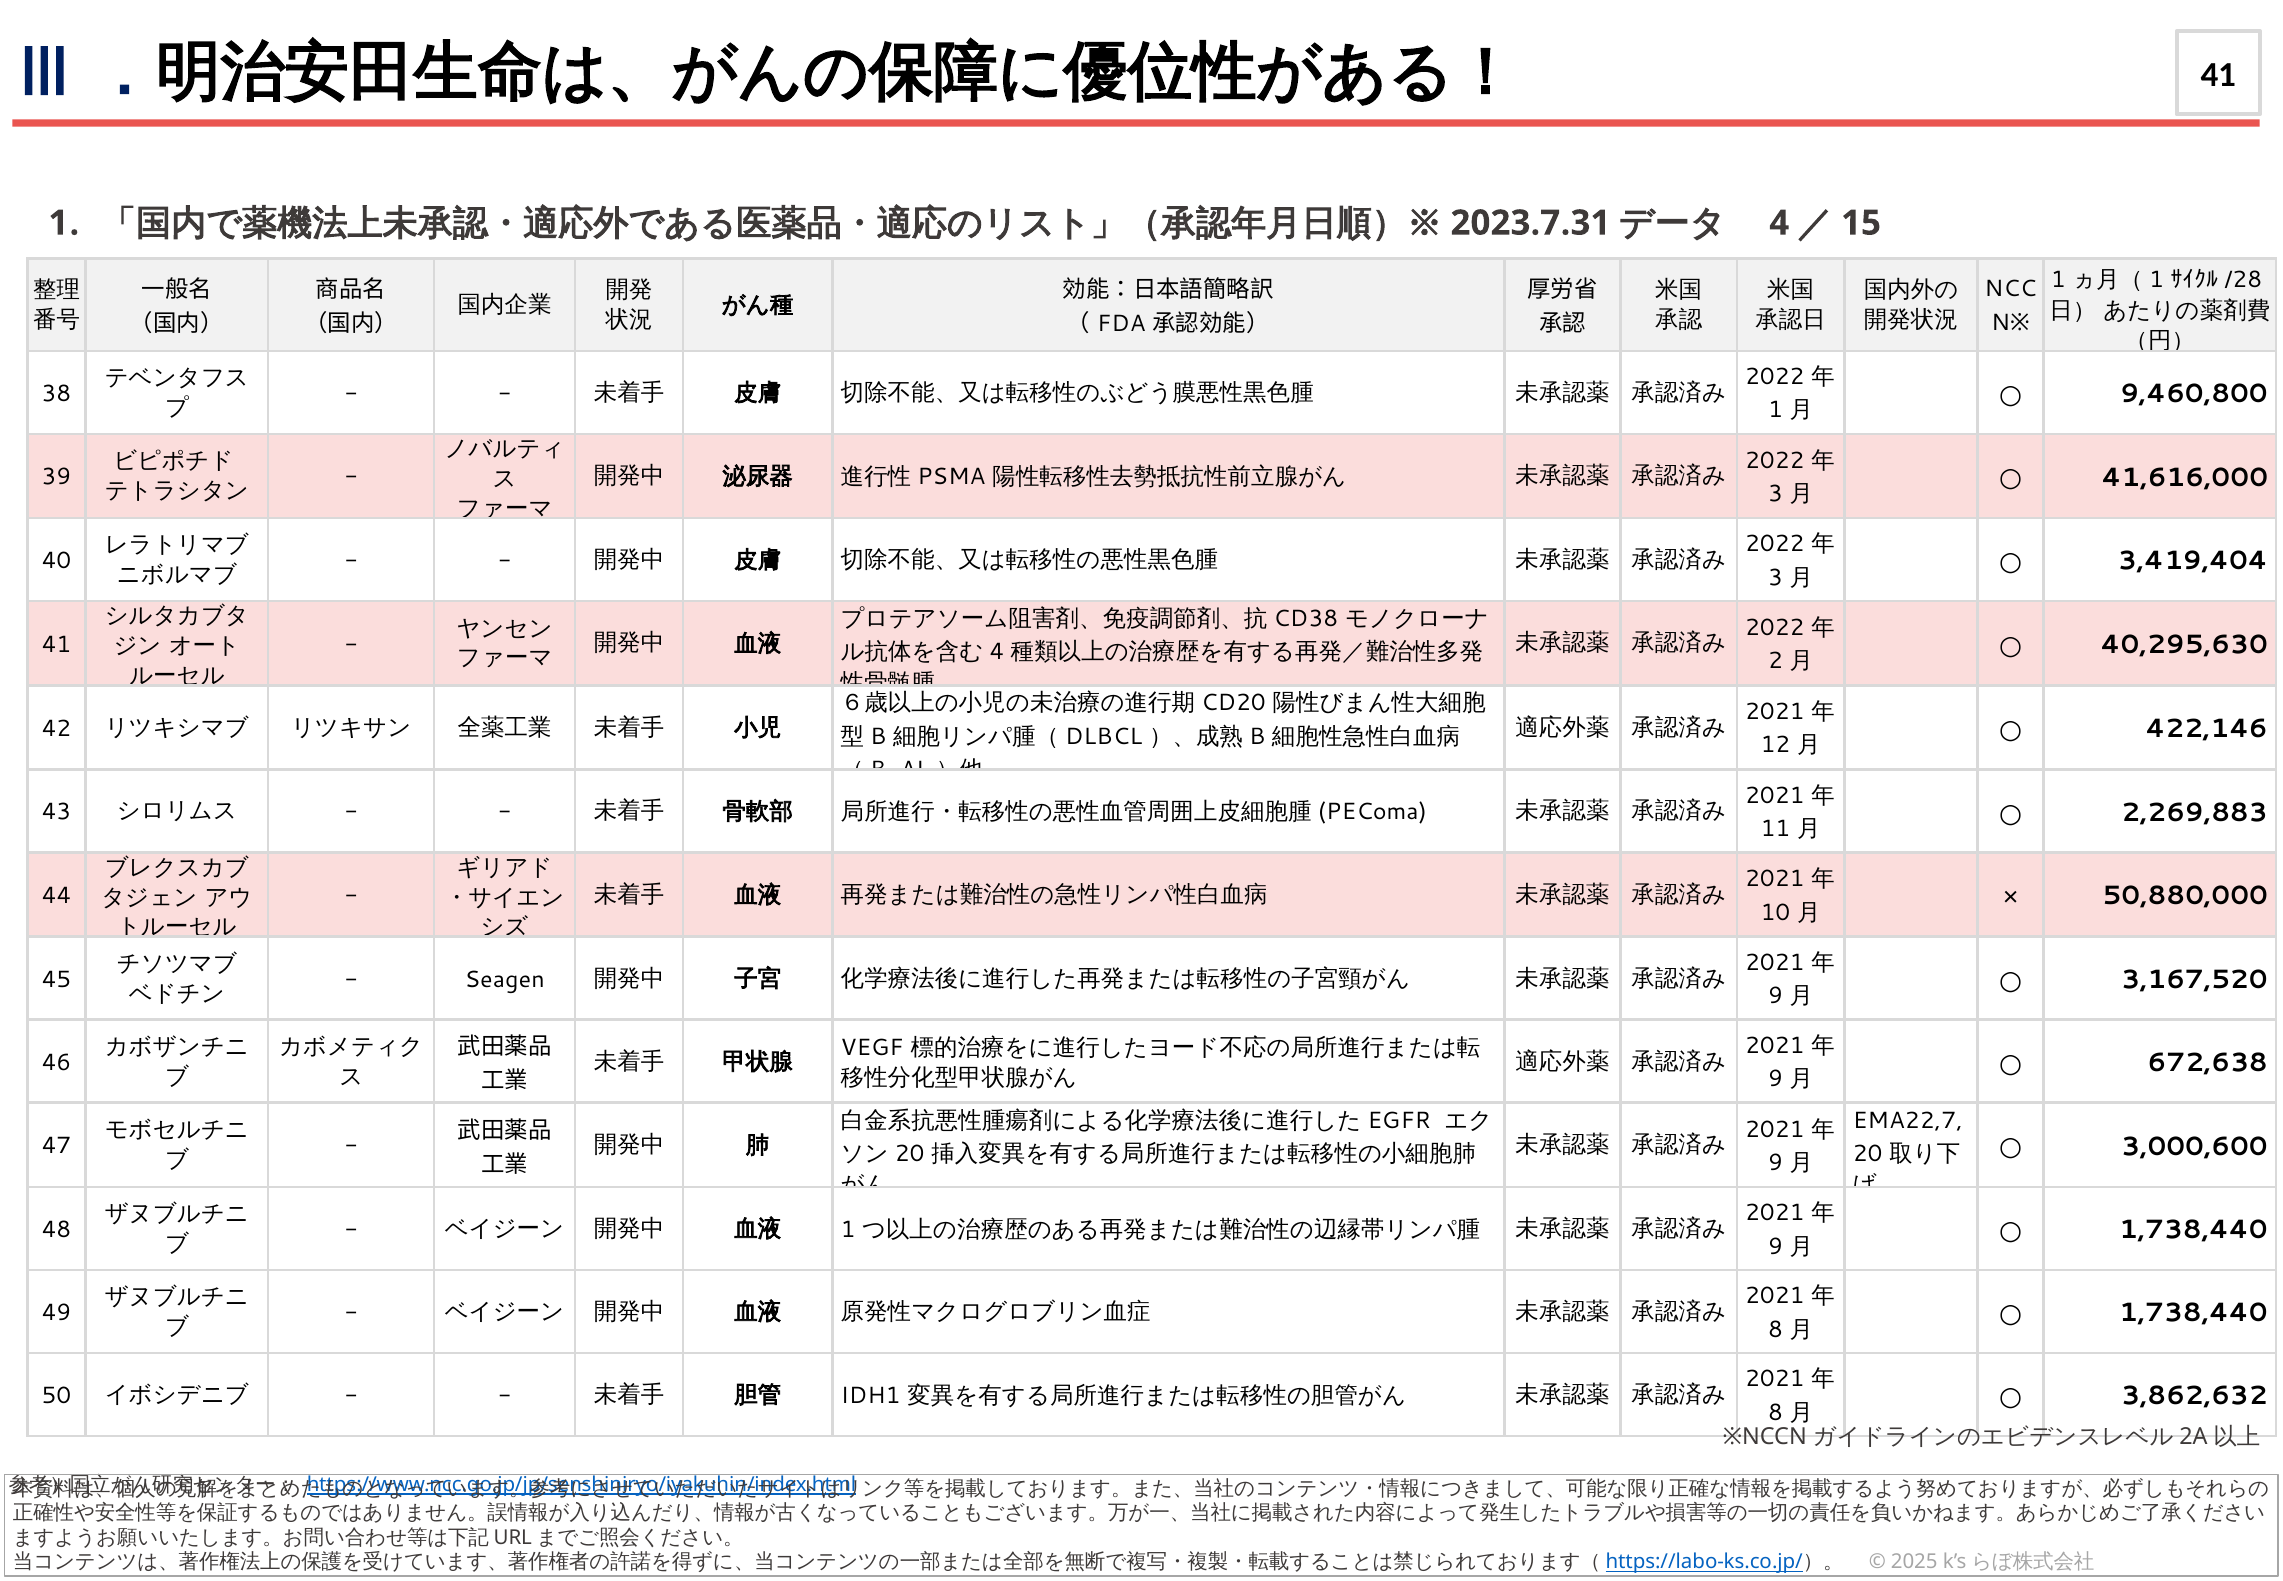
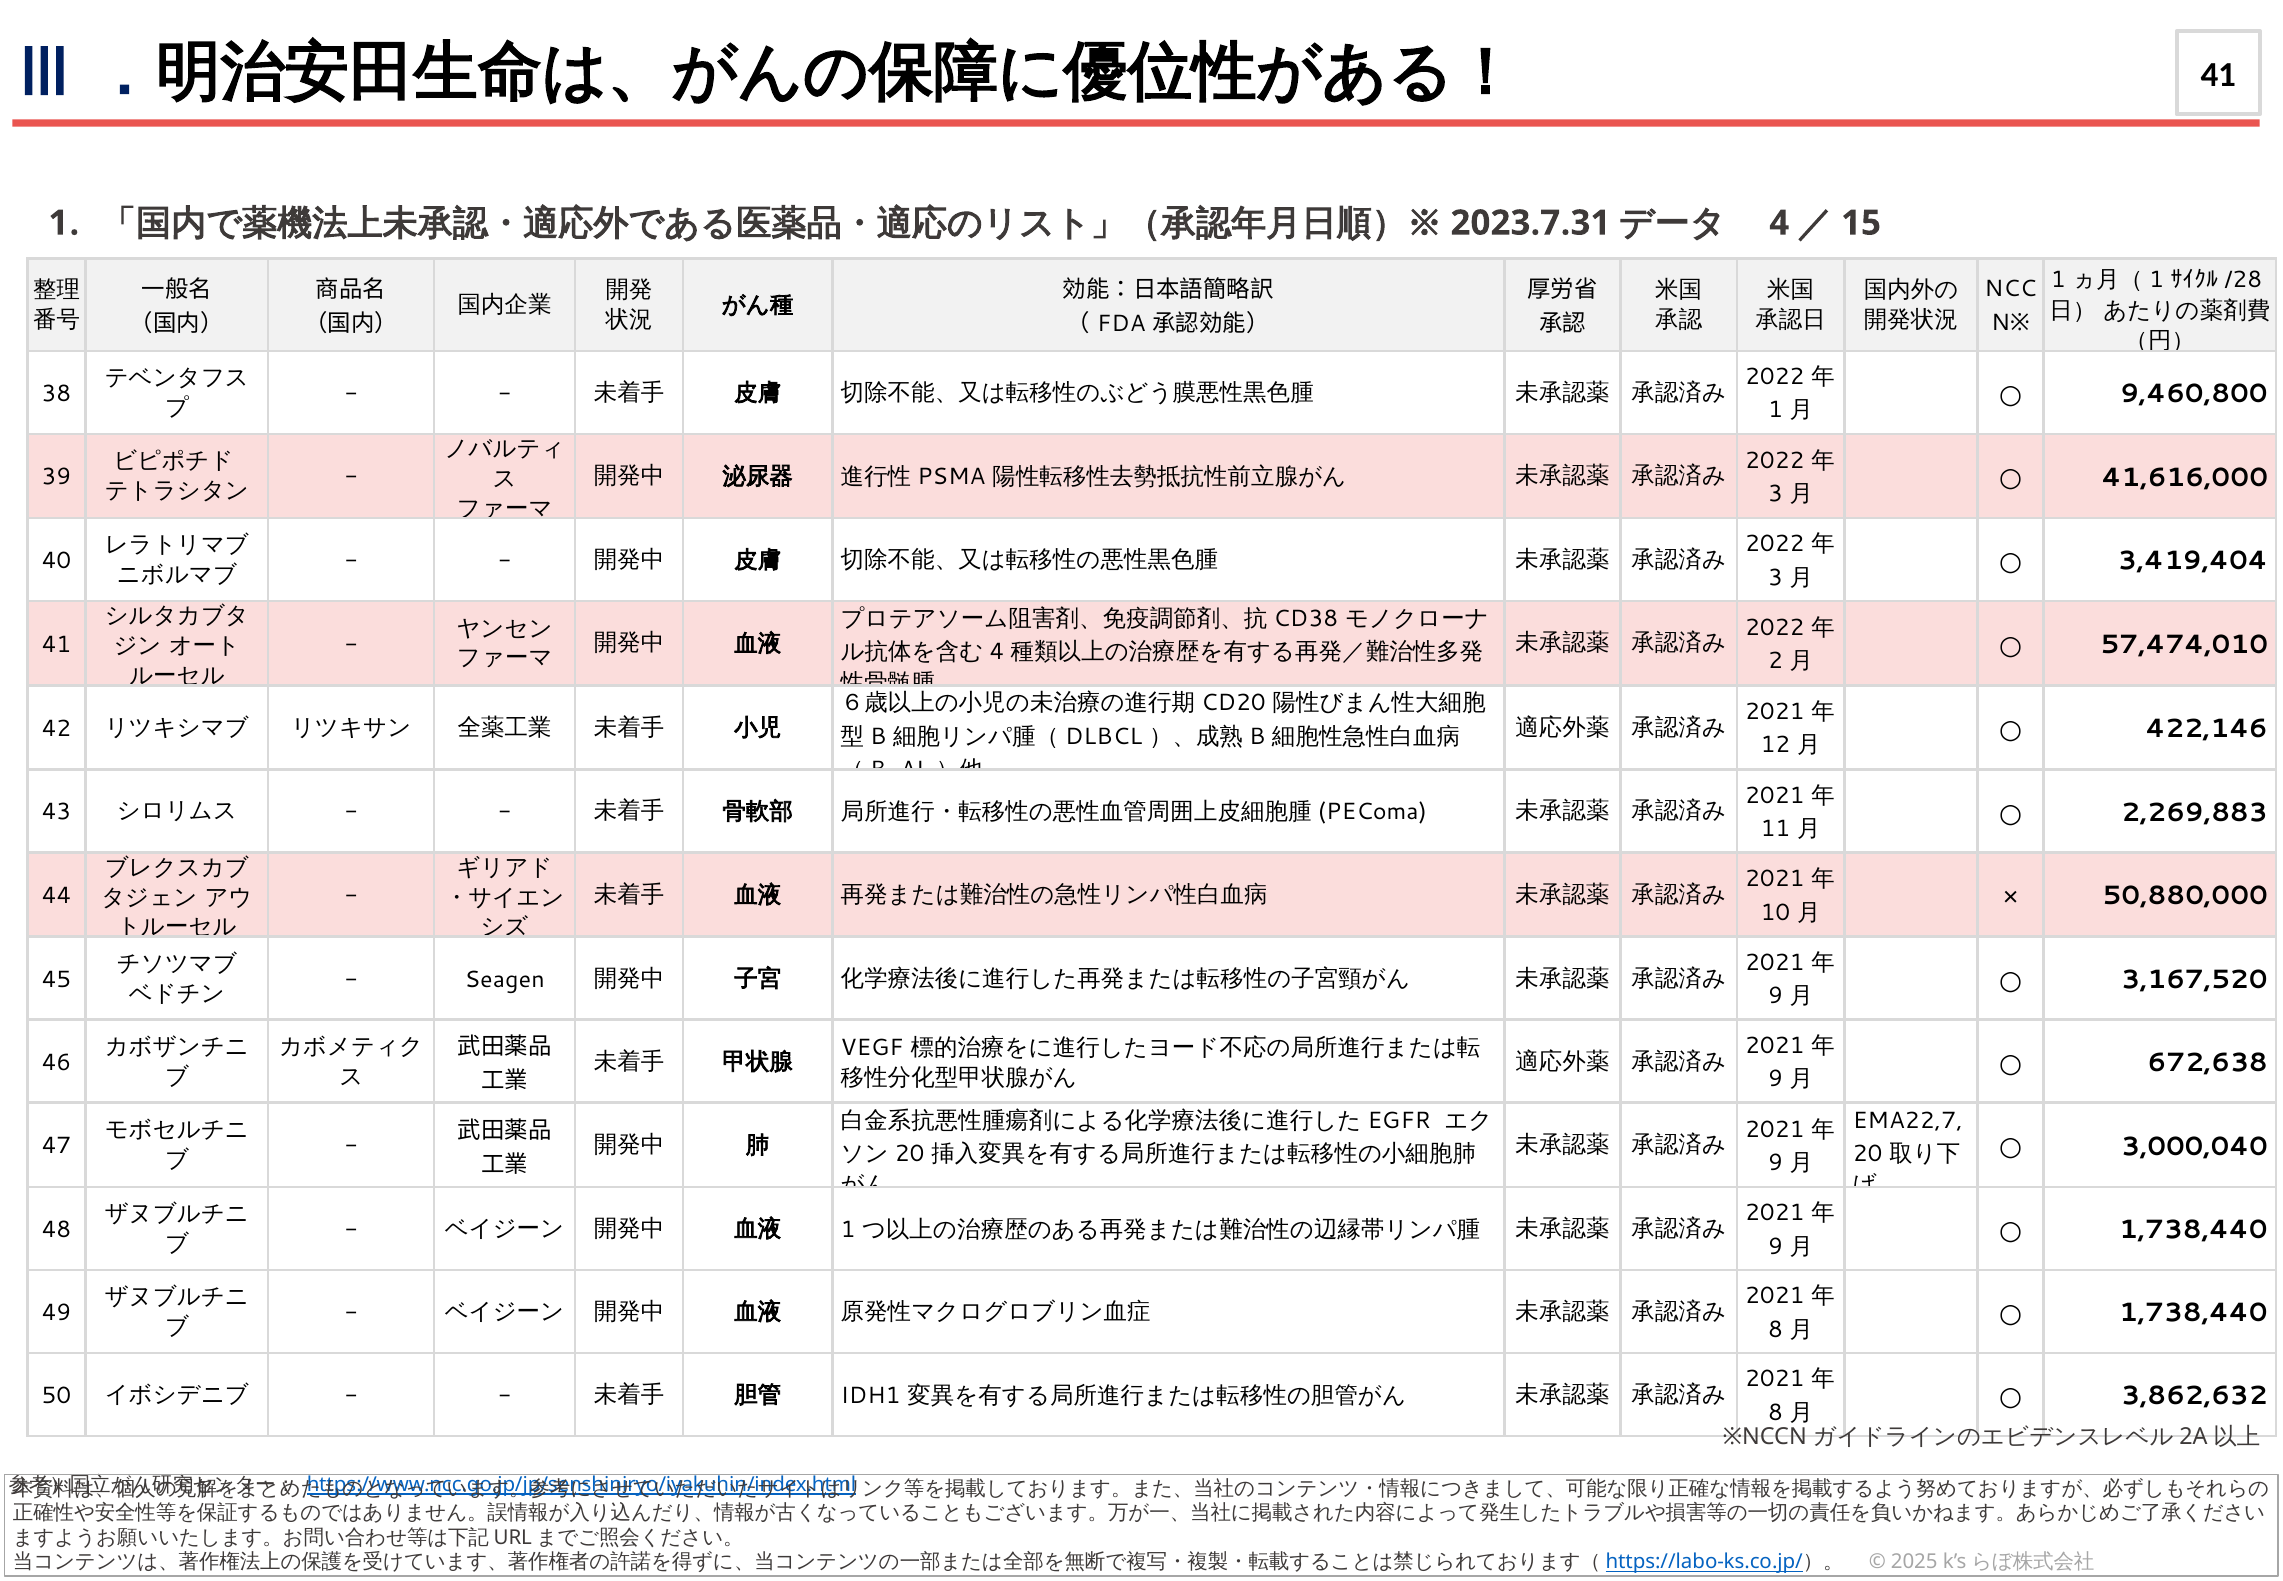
40,295,630: 40,295,630 -> 57,474,010
3,000,600: 3,000,600 -> 3,000,040
